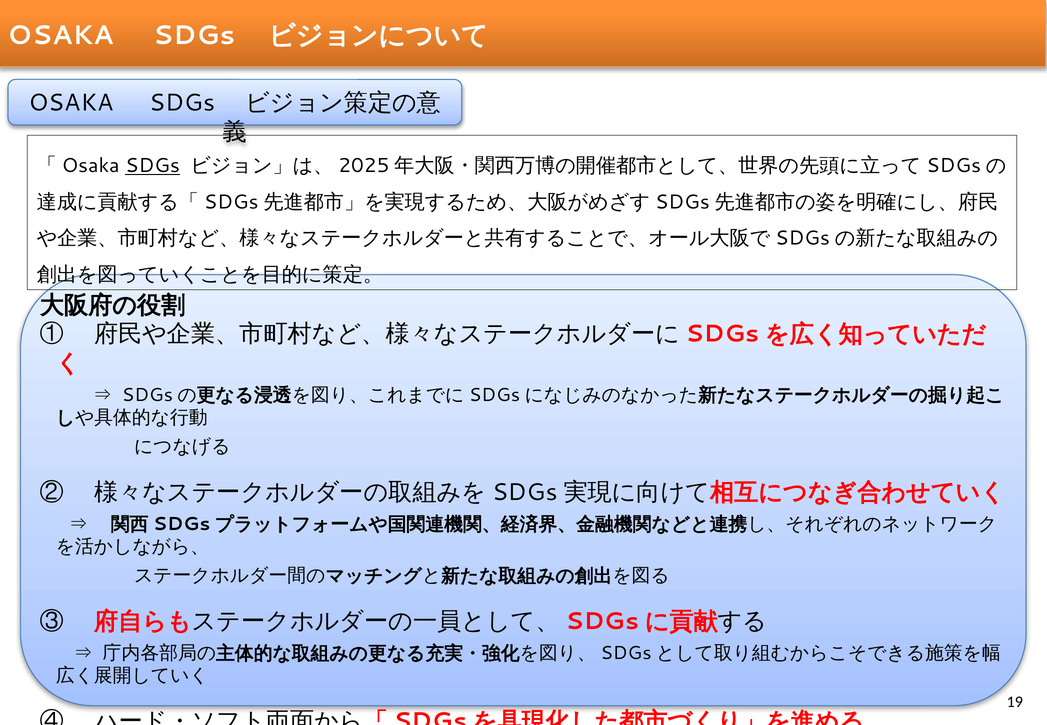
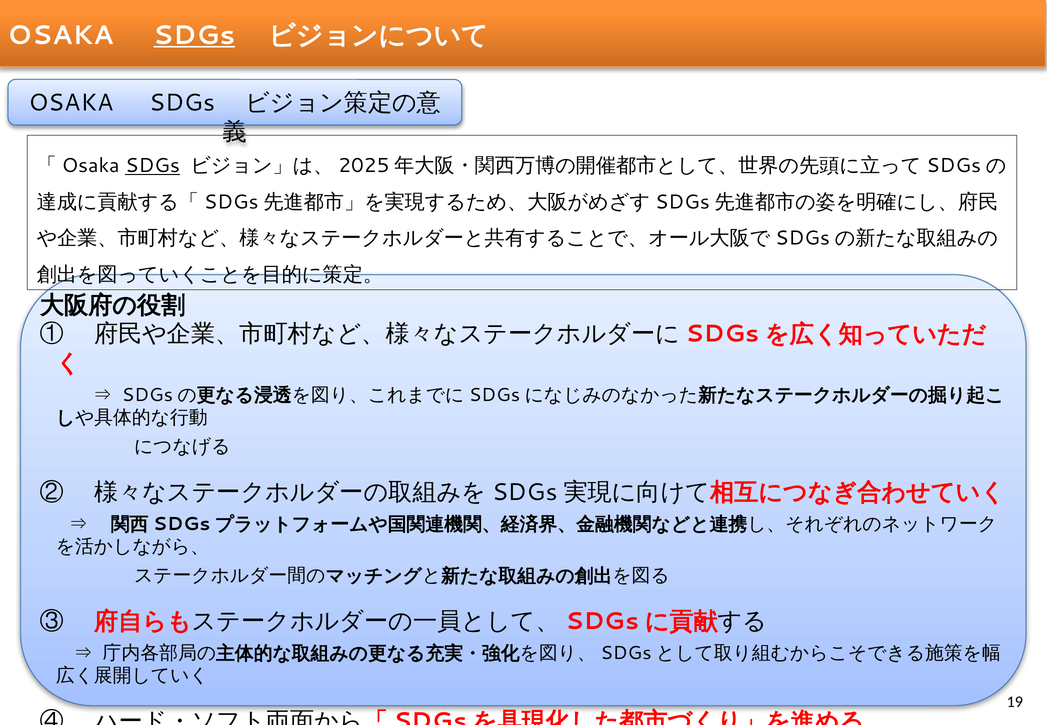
SDGs at (194, 35) underline: none -> present
